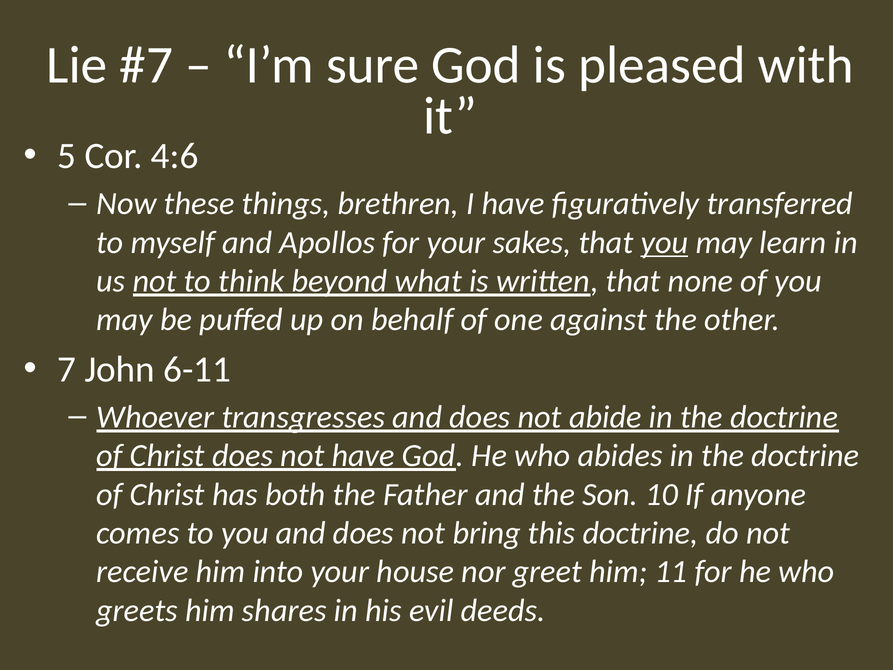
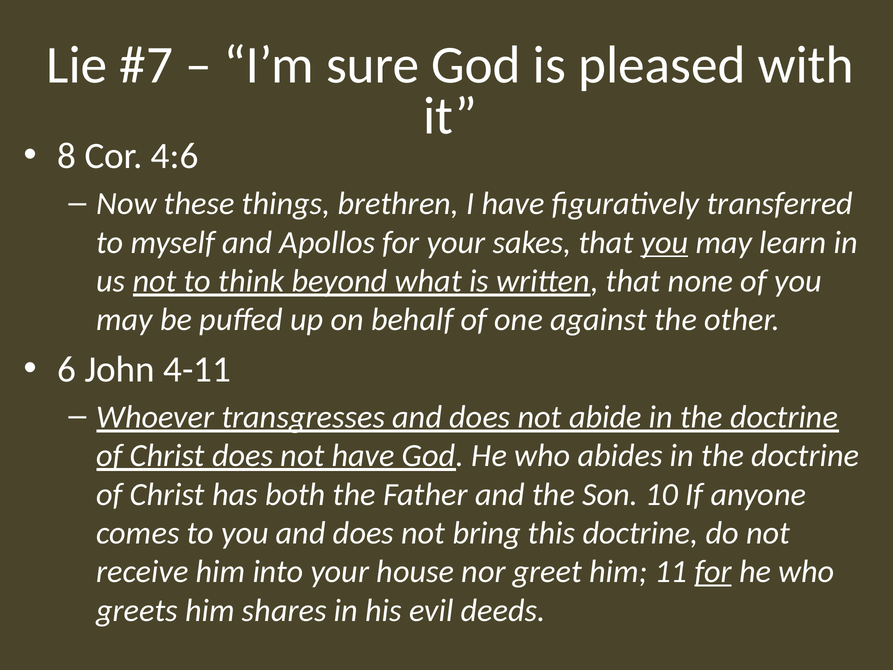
5: 5 -> 8
7: 7 -> 6
6-11: 6-11 -> 4-11
for at (713, 572) underline: none -> present
